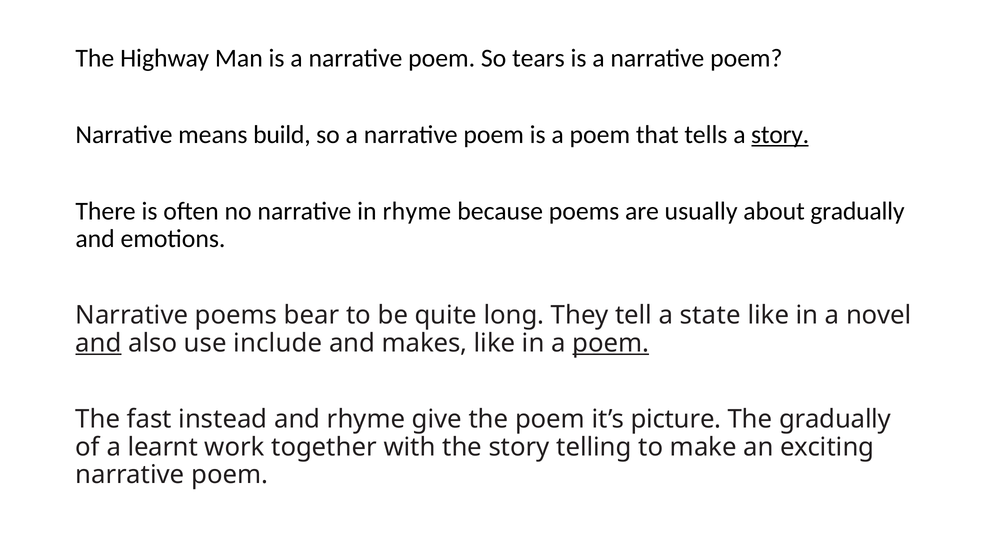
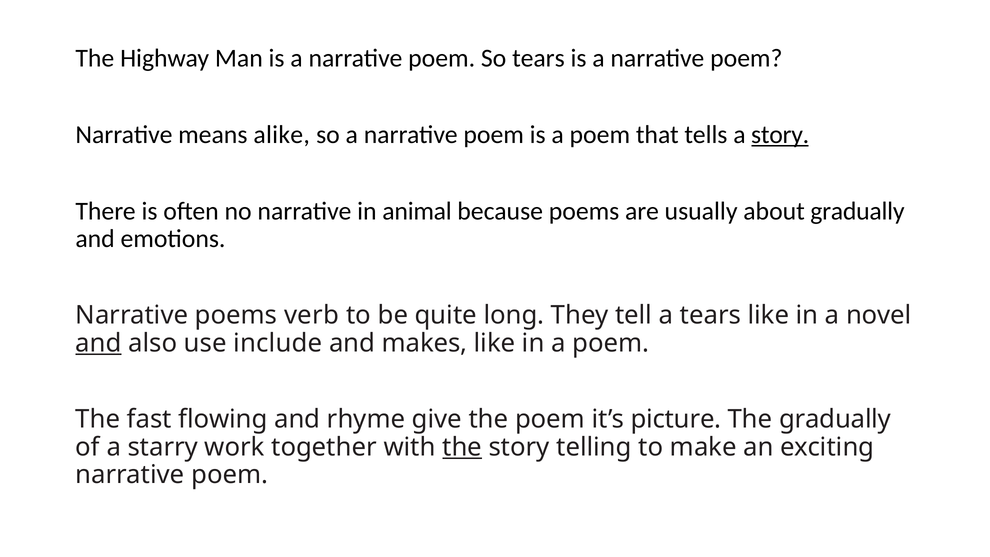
build: build -> alike
in rhyme: rhyme -> animal
bear: bear -> verb
a state: state -> tears
poem at (611, 343) underline: present -> none
instead: instead -> flowing
learnt: learnt -> starry
the at (462, 447) underline: none -> present
